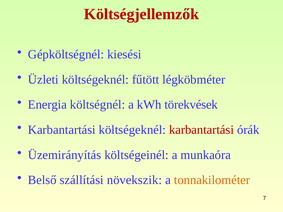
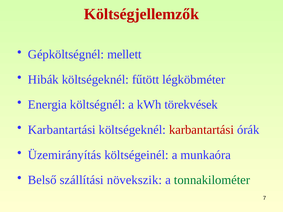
kiesési: kiesési -> mellett
Üzleti: Üzleti -> Hibák
tonnakilométer colour: orange -> green
